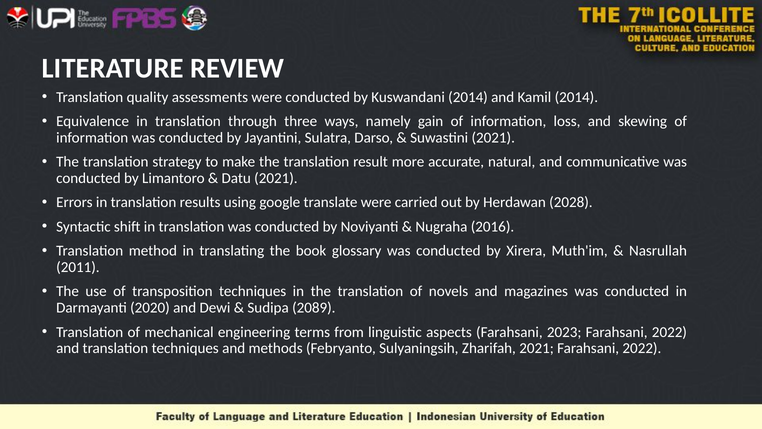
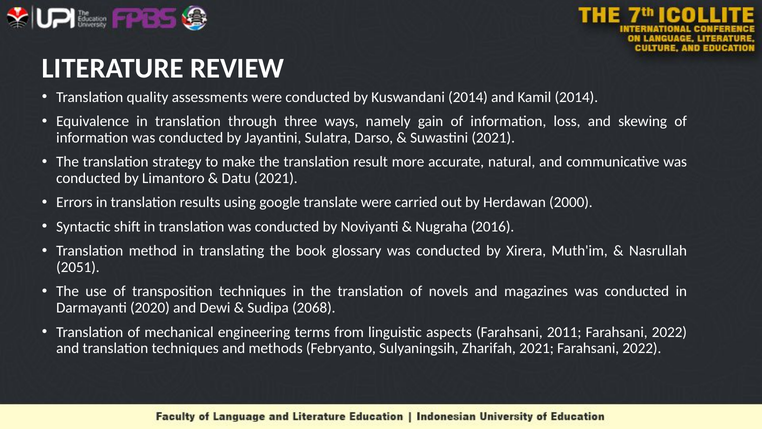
2028: 2028 -> 2000
2011: 2011 -> 2051
2089: 2089 -> 2068
2023: 2023 -> 2011
